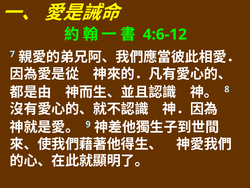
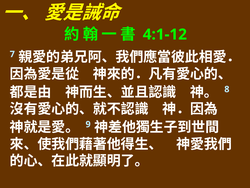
4:6-12: 4:6-12 -> 4:1-12
